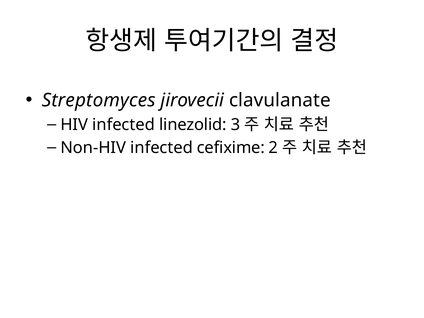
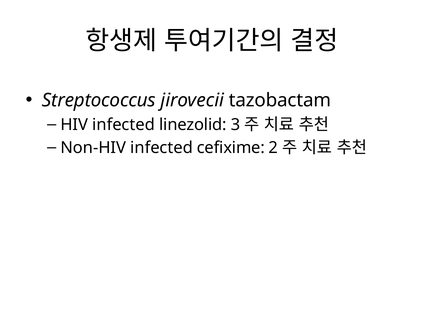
Streptomyces: Streptomyces -> Streptococcus
clavulanate: clavulanate -> tazobactam
